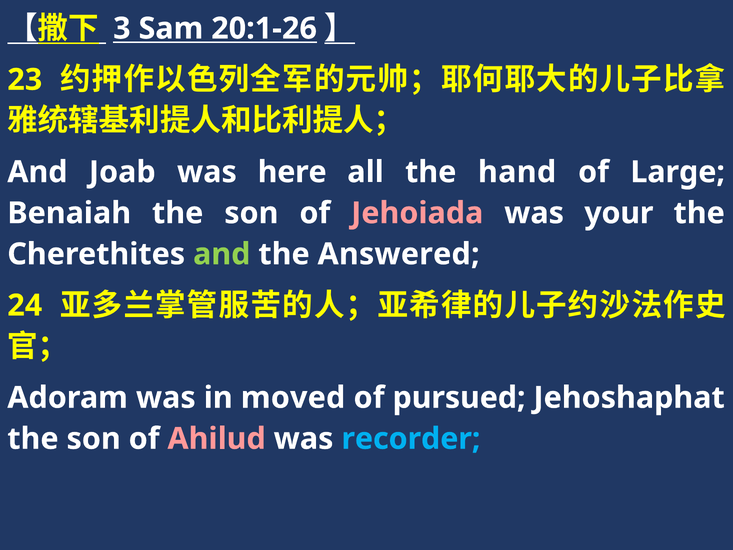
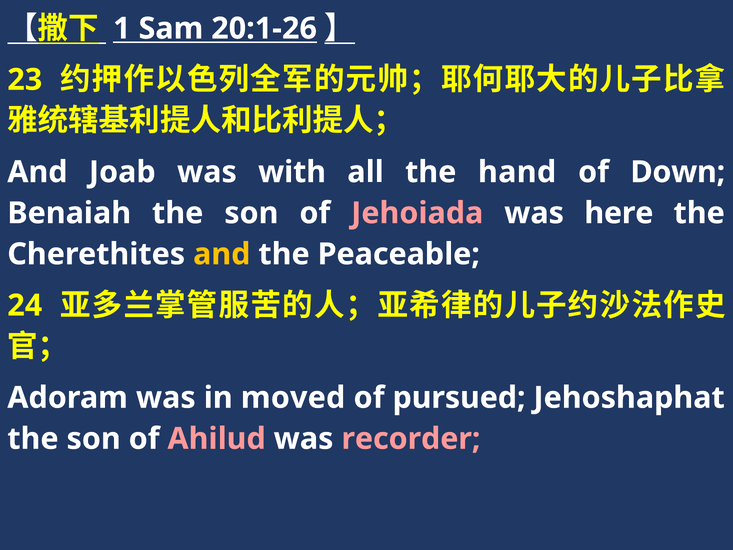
3: 3 -> 1
here: here -> with
Large: Large -> Down
your: your -> here
and at (222, 254) colour: light green -> yellow
Answered: Answered -> Peaceable
recorder colour: light blue -> pink
